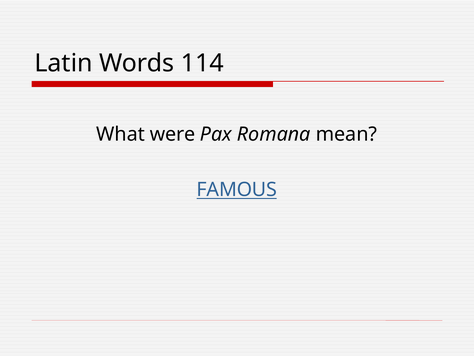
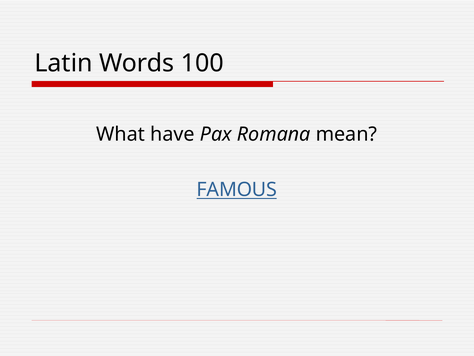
114: 114 -> 100
were: were -> have
